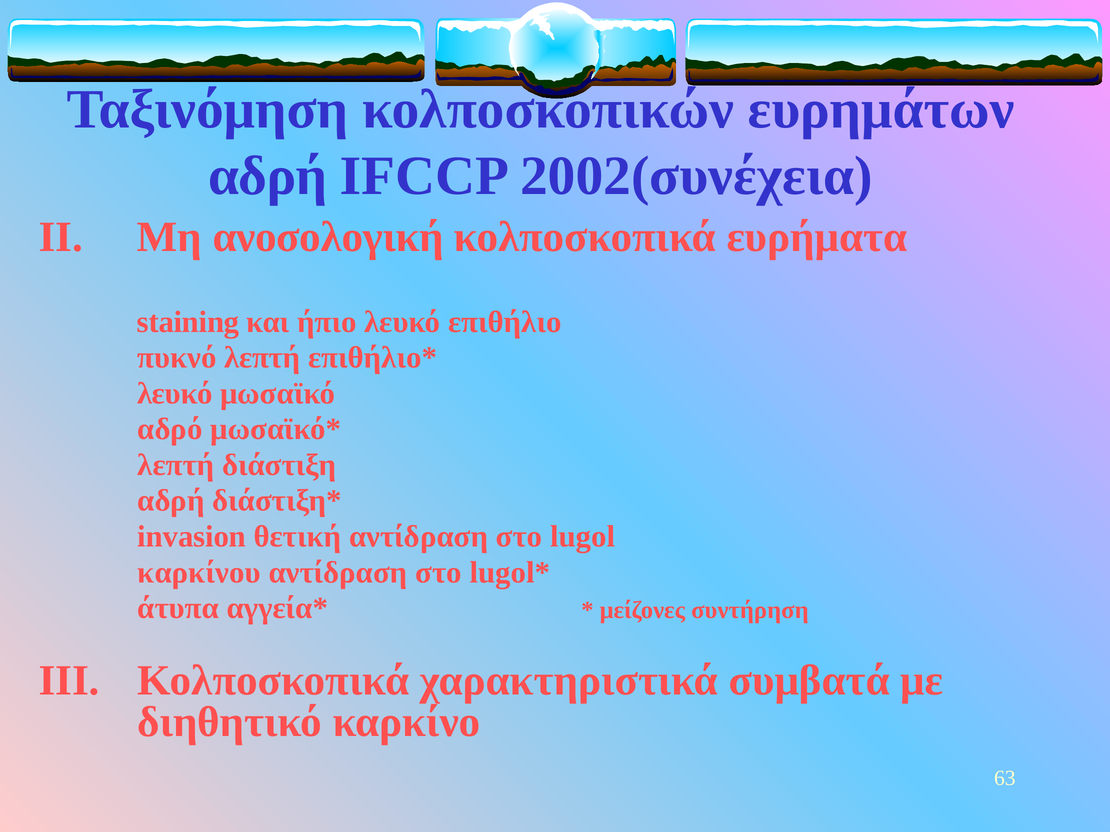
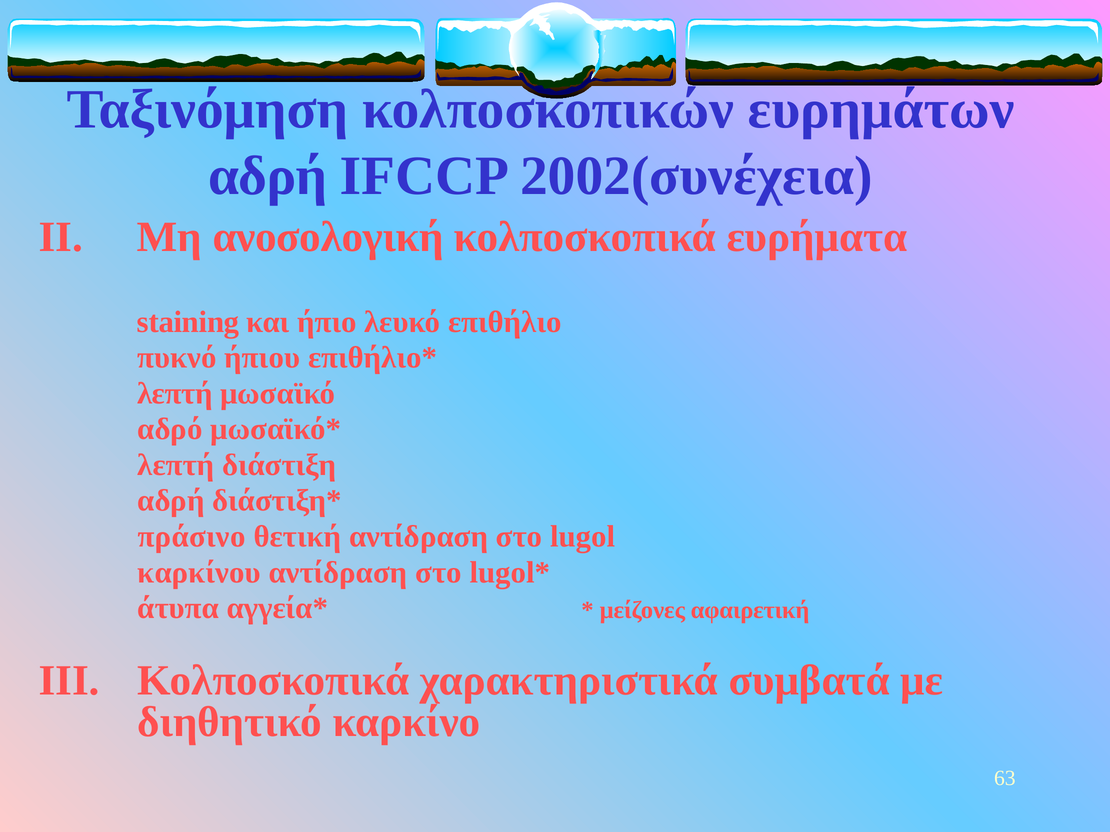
πυκνό λεπτή: λεπτή -> ήπιου
λευκό at (175, 394): λευκό -> λεπτή
invasion: invasion -> πράσινο
συντήρηση: συντήρηση -> αφαιρετική
